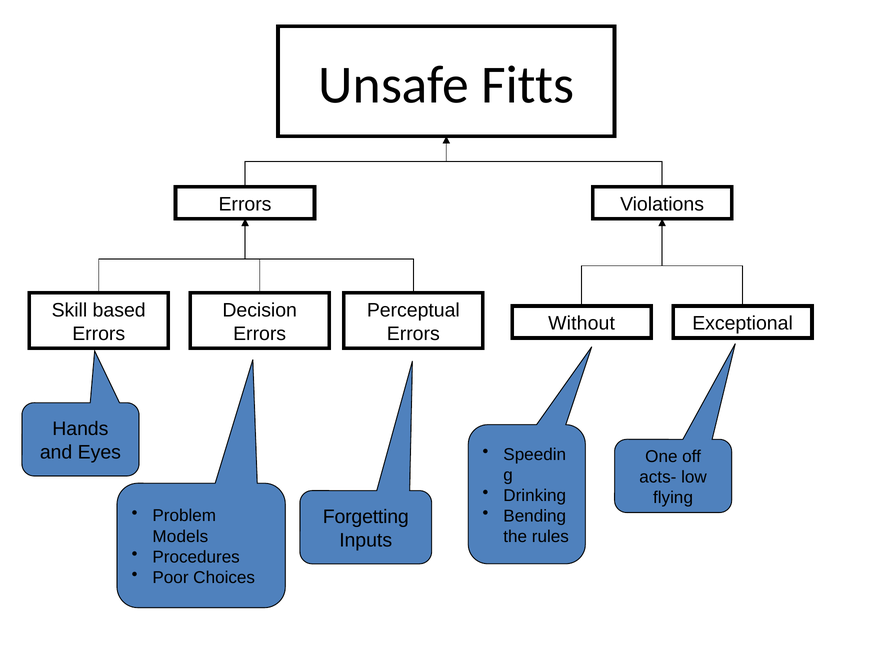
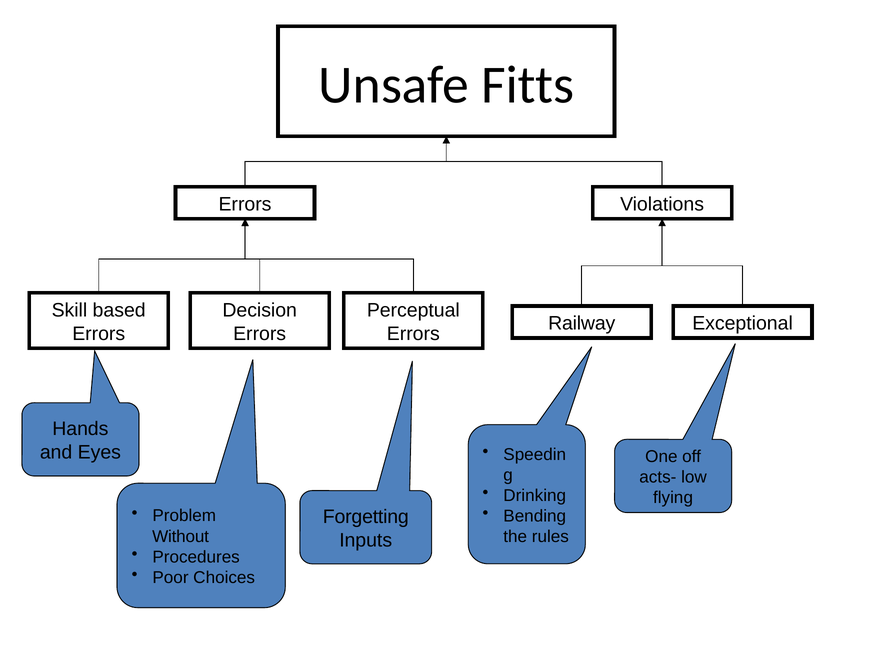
Without: Without -> Railway
Models: Models -> Without
